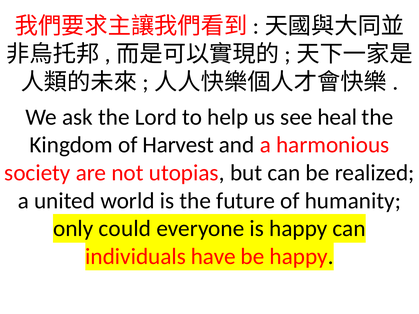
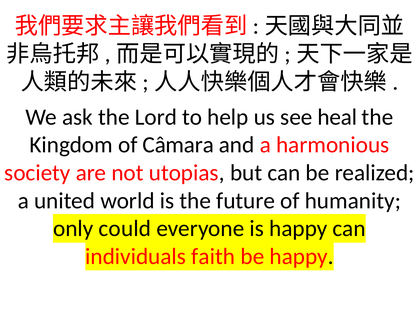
Harvest: Harvest -> Câmara
have: have -> faith
